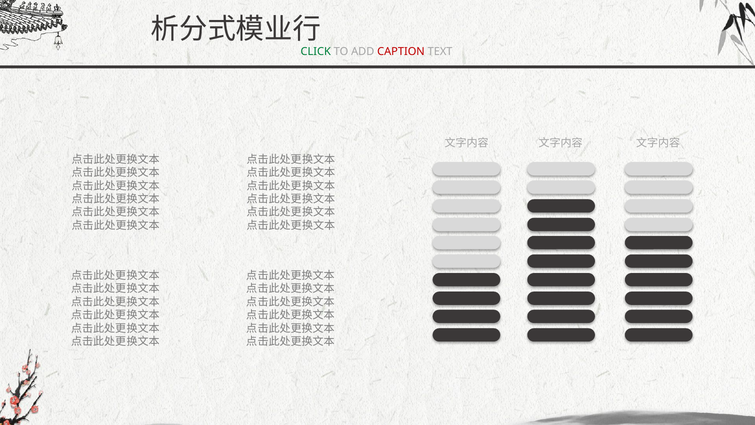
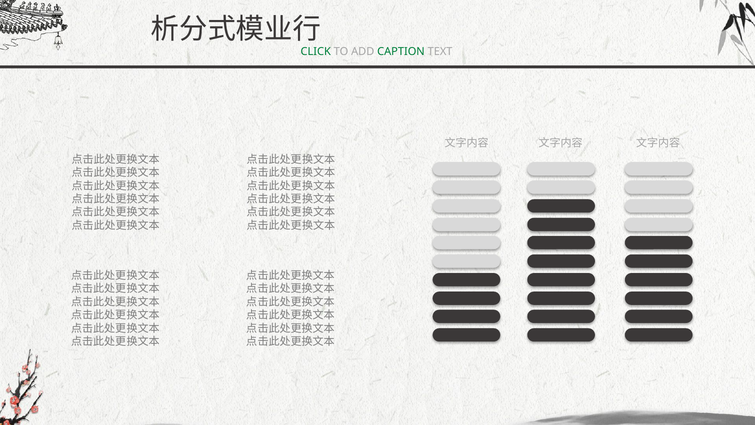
CAPTION colour: red -> green
